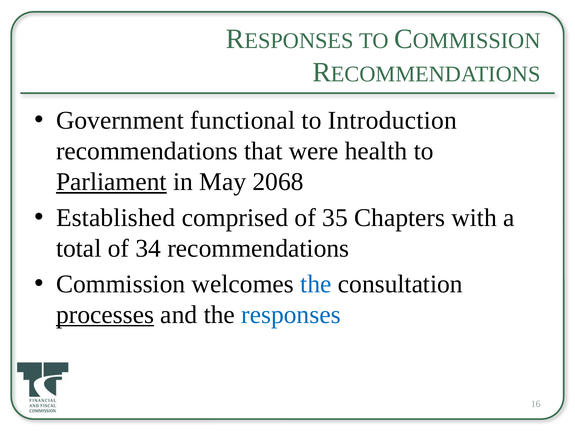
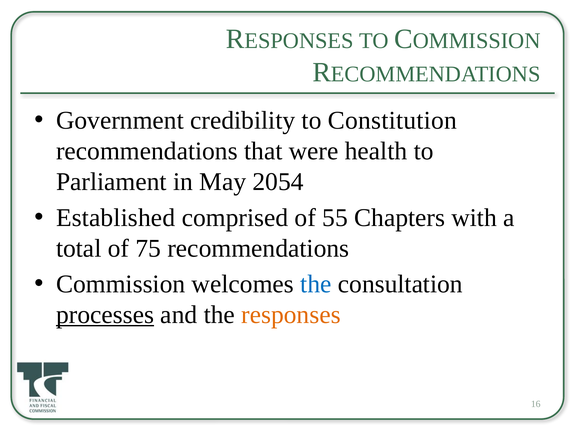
functional: functional -> credibility
Introduction: Introduction -> Constitution
Parliament underline: present -> none
2068: 2068 -> 2054
35: 35 -> 55
34: 34 -> 75
responses colour: blue -> orange
